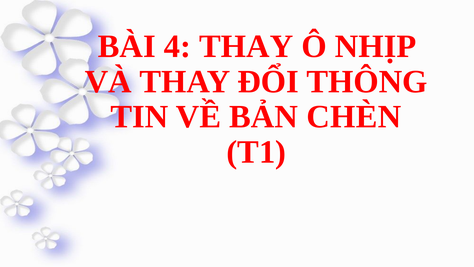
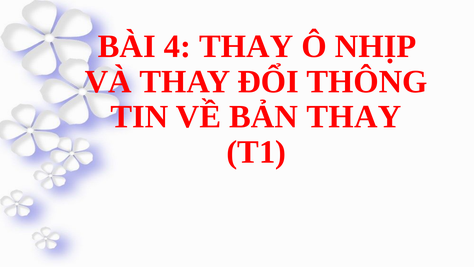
BẢN CHÈN: CHÈN -> THAY
